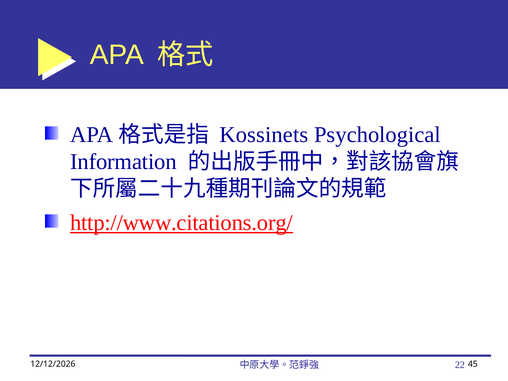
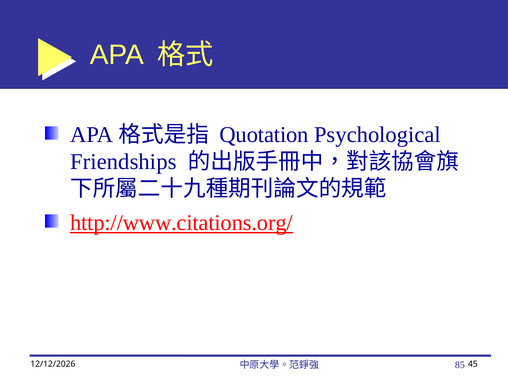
Kossinets: Kossinets -> Quotation
Information: Information -> Friendships
22: 22 -> 85
